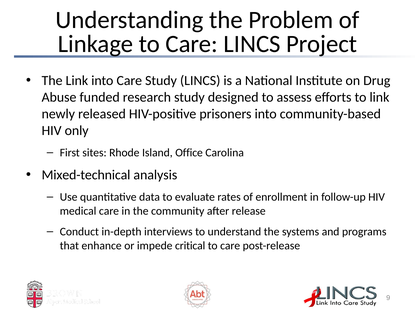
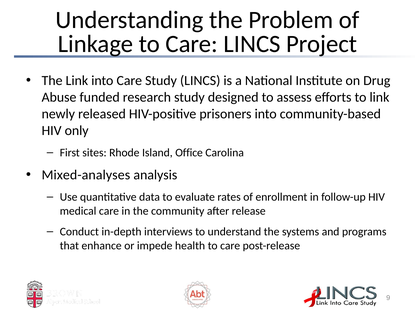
Mixed-technical: Mixed-technical -> Mixed-analyses
critical: critical -> health
